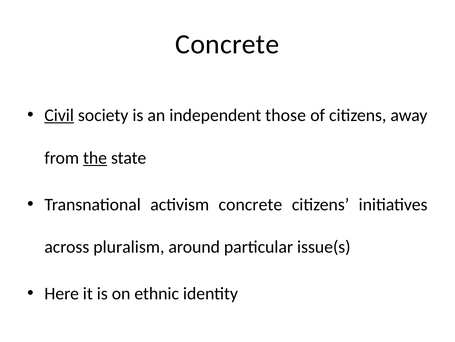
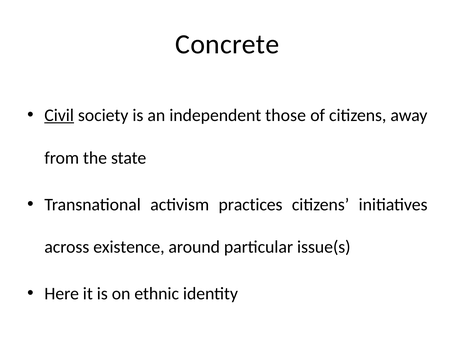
the underline: present -> none
activism concrete: concrete -> practices
pluralism: pluralism -> existence
